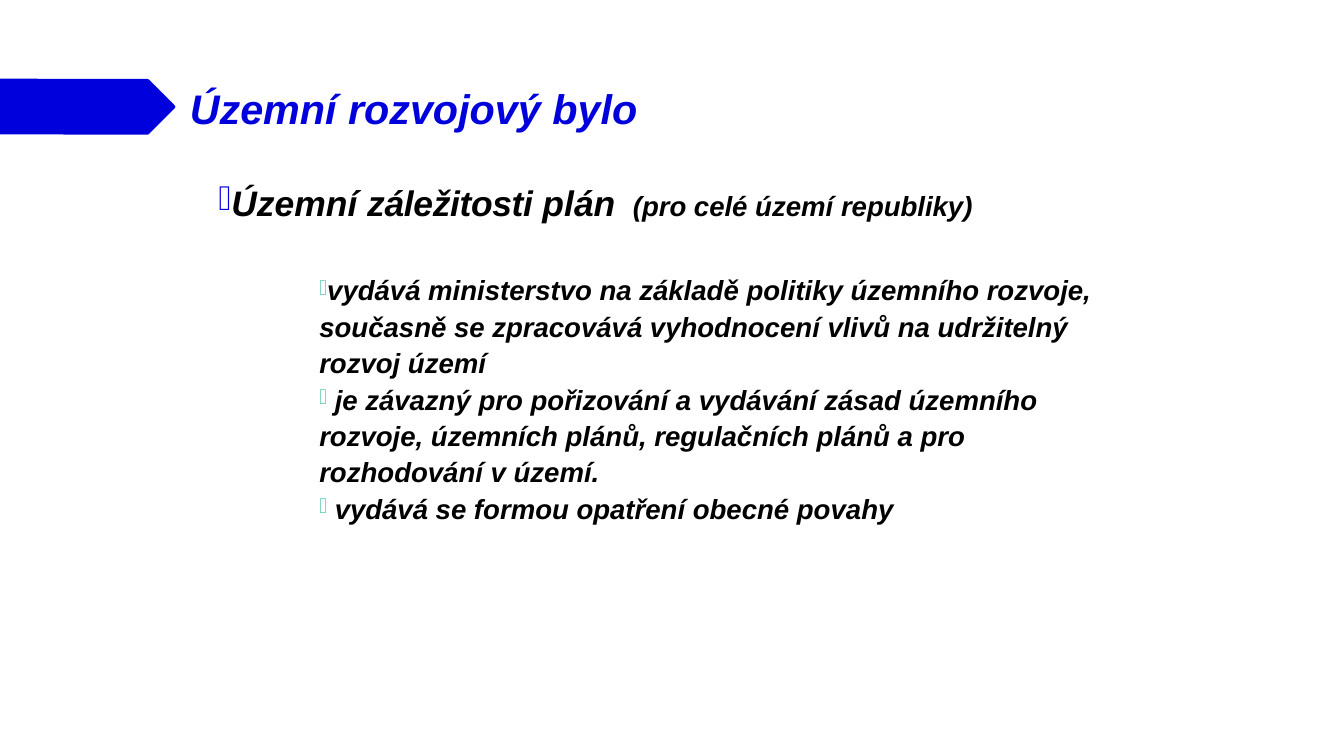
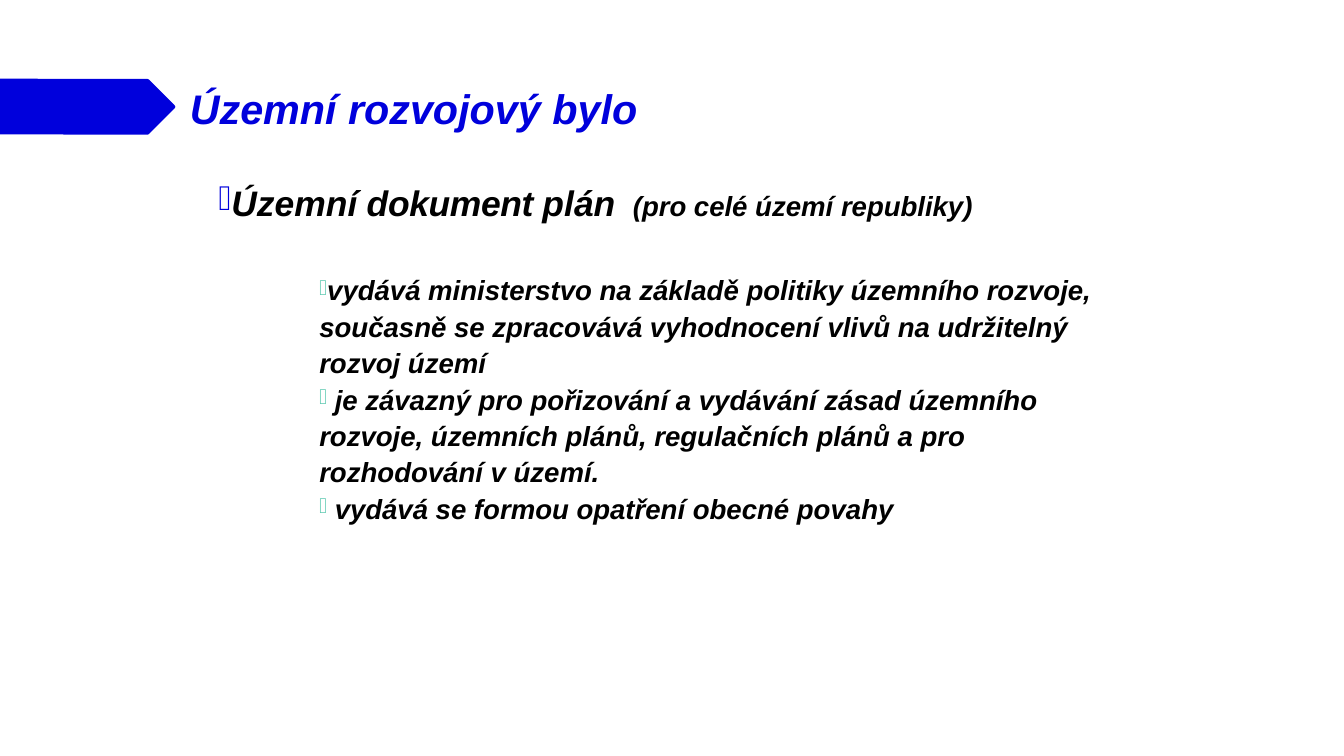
záležitosti: záležitosti -> dokument
